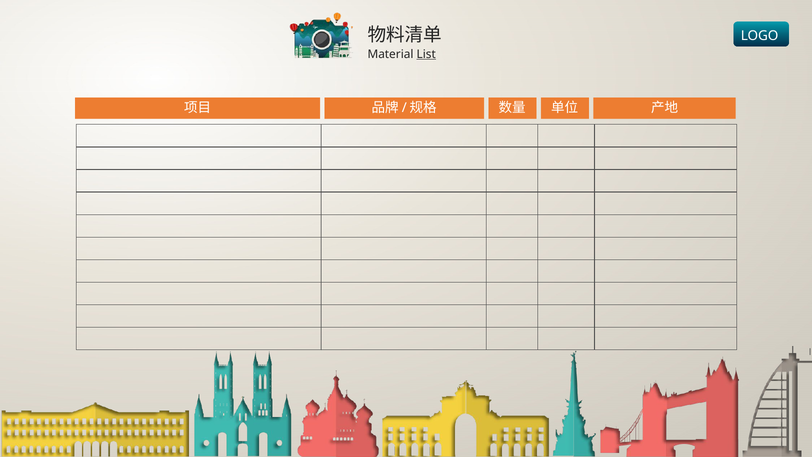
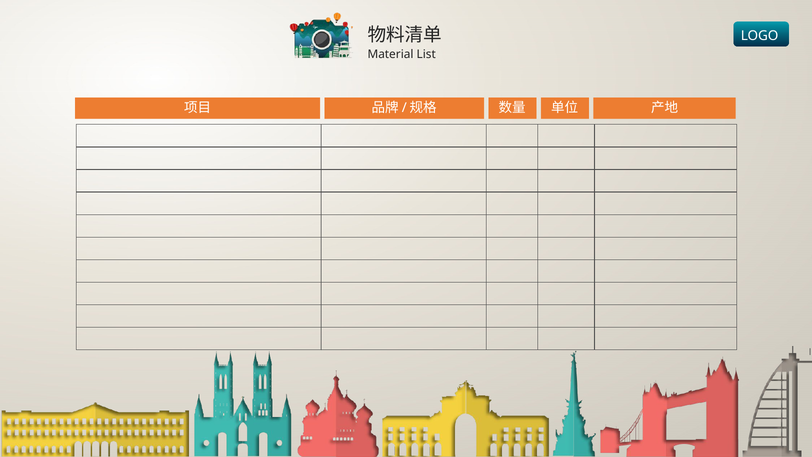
List underline: present -> none
